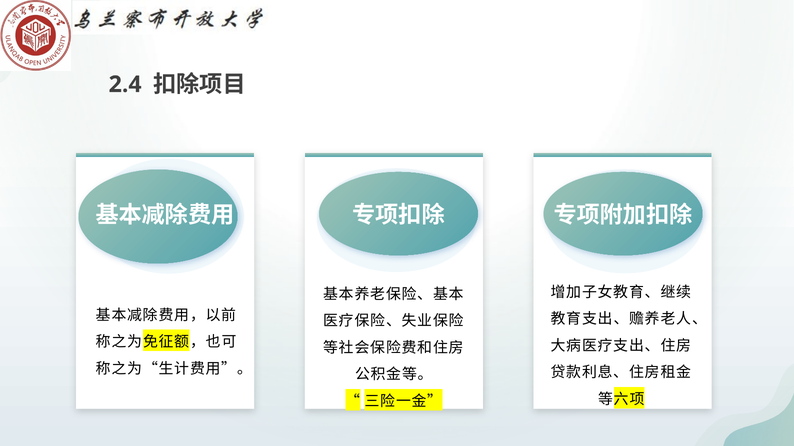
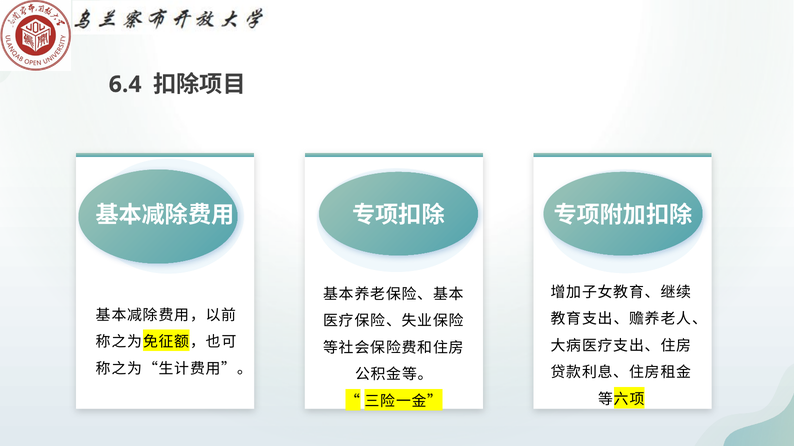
2.4: 2.4 -> 6.4
